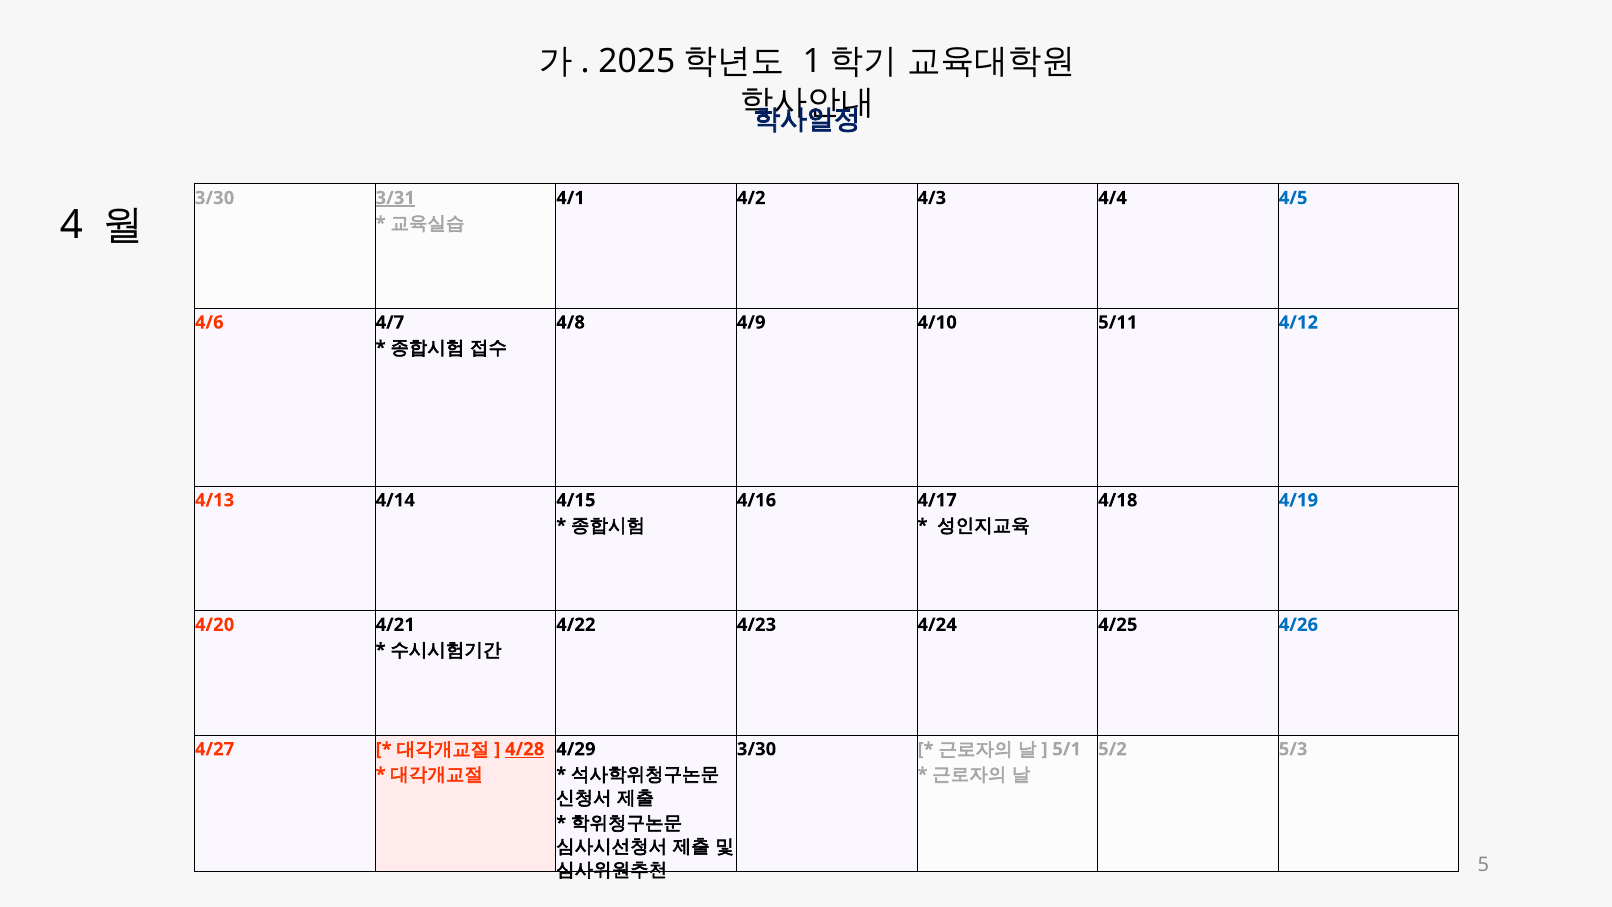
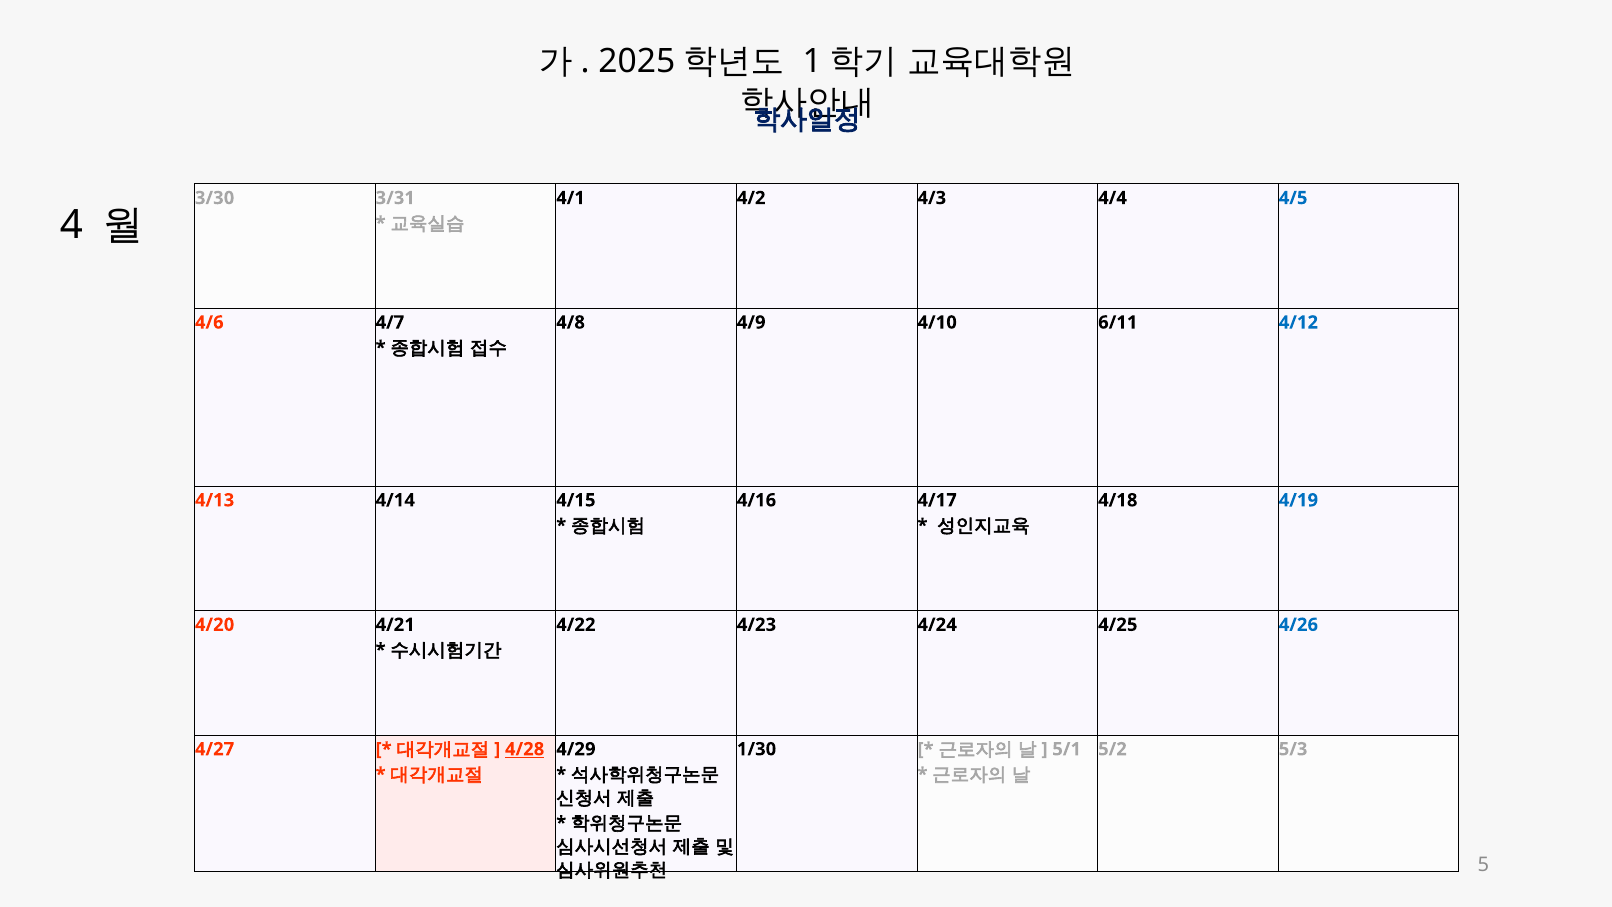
3/31 underline: present -> none
5/11: 5/11 -> 6/11
3/30 at (757, 749): 3/30 -> 1/30
